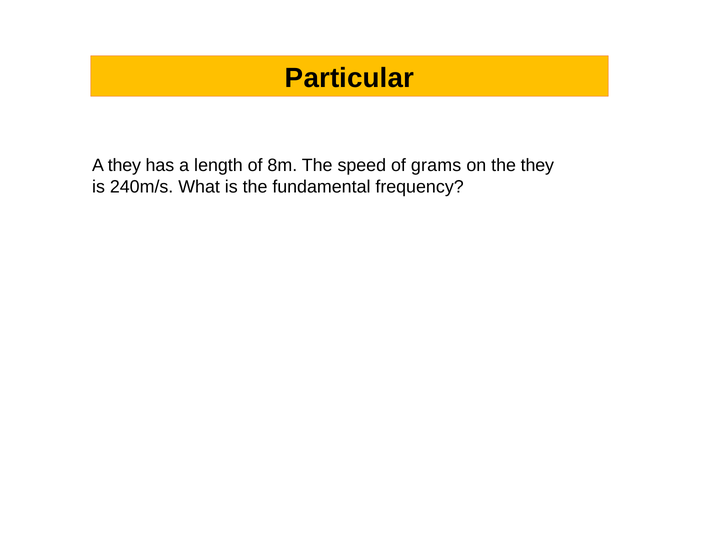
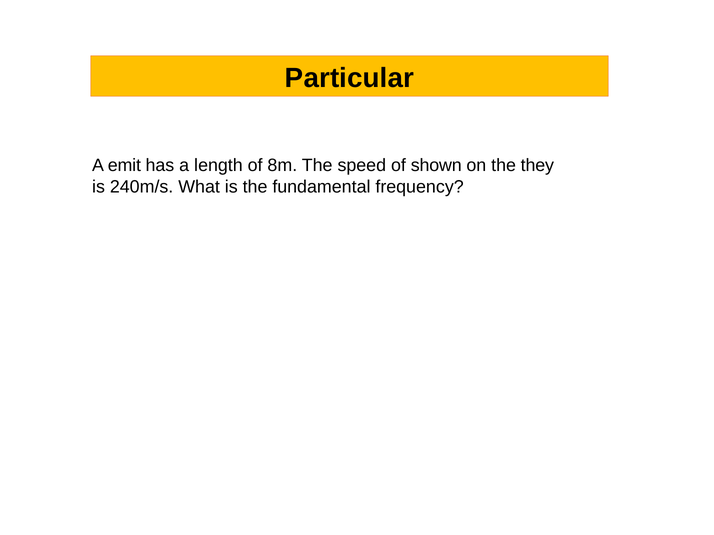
A they: they -> emit
grams: grams -> shown
